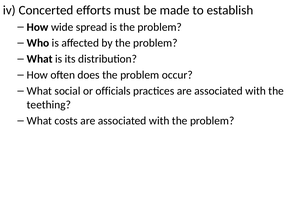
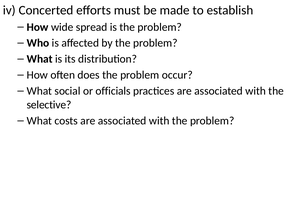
teething: teething -> selective
